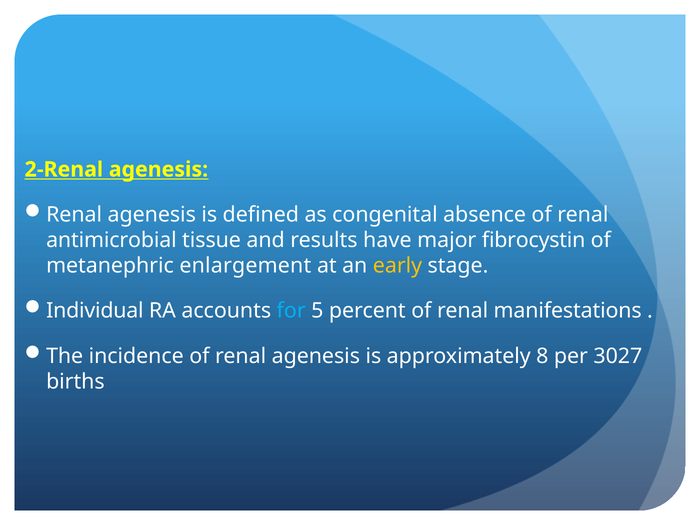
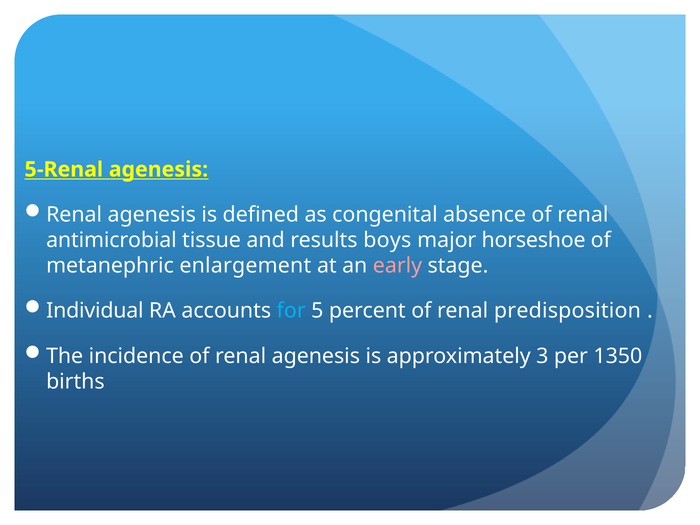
2-Renal: 2-Renal -> 5-Renal
have: have -> boys
fibrocystin: fibrocystin -> horseshoe
early colour: yellow -> pink
manifestations: manifestations -> predisposition
8: 8 -> 3
3027: 3027 -> 1350
